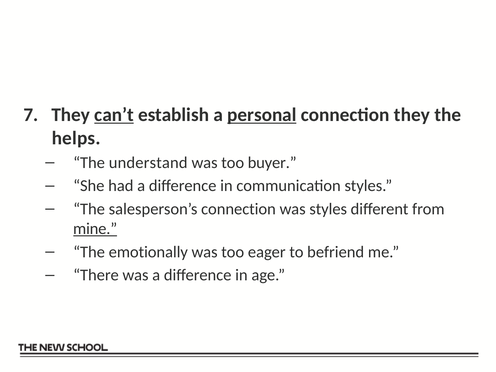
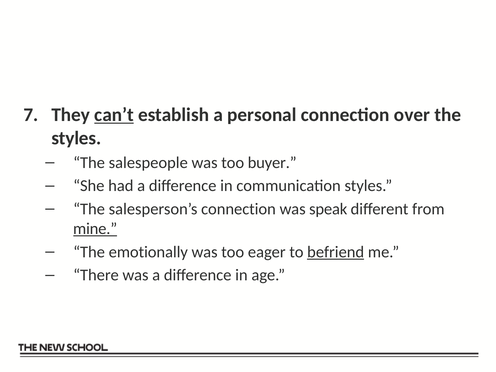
personal underline: present -> none
connection they: they -> over
helps at (76, 138): helps -> styles
understand: understand -> salespeople
was styles: styles -> speak
befriend underline: none -> present
